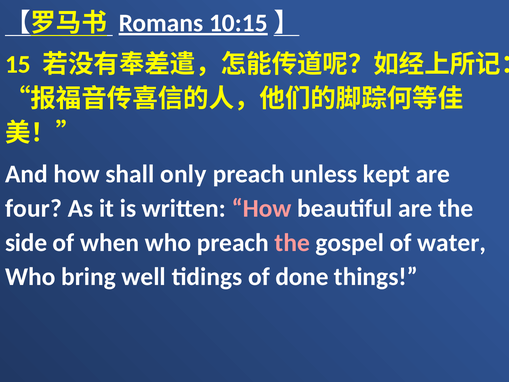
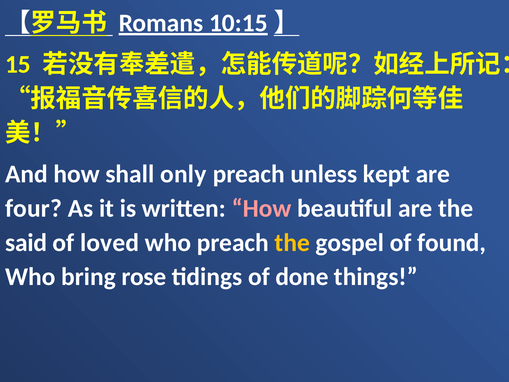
side: side -> said
when: when -> loved
the at (292, 243) colour: pink -> yellow
water: water -> found
well: well -> rose
